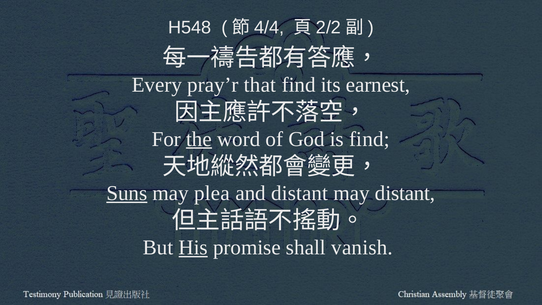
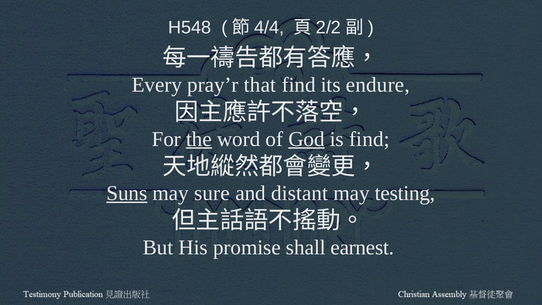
earnest: earnest -> endure
God underline: none -> present
plea: plea -> sure
may distant: distant -> testing
His underline: present -> none
vanish: vanish -> earnest
